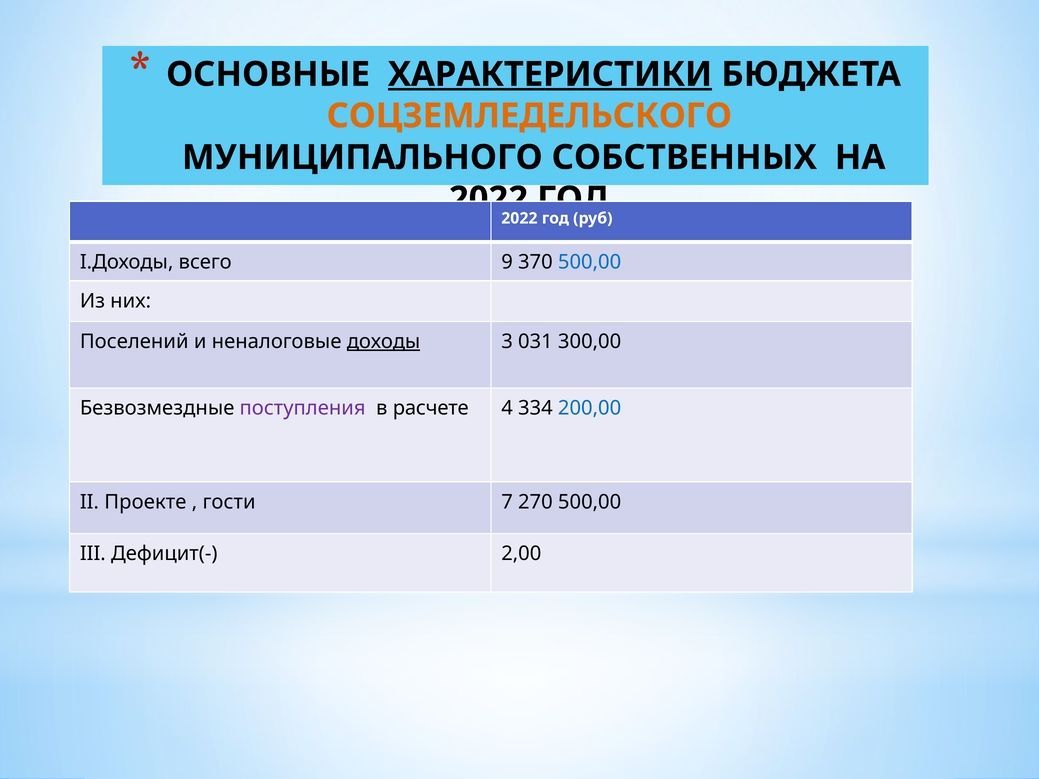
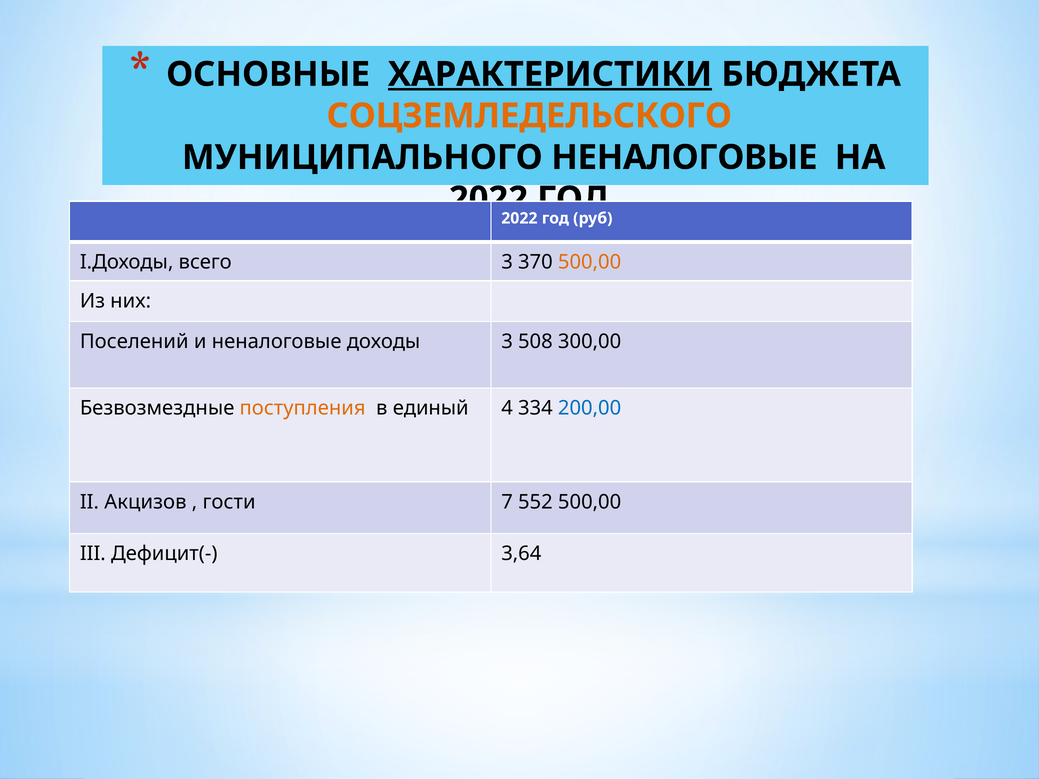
МУНИЦИПАЛЬНОГО СОБСТВЕННЫХ: СОБСТВЕННЫХ -> НЕНАЛОГОВЫЕ
всего 9: 9 -> 3
500,00 at (590, 262) colour: blue -> orange
доходы underline: present -> none
031: 031 -> 508
поступления colour: purple -> orange
расчете: расчете -> единый
Проекте: Проекте -> Акцизов
270: 270 -> 552
2,00: 2,00 -> 3,64
